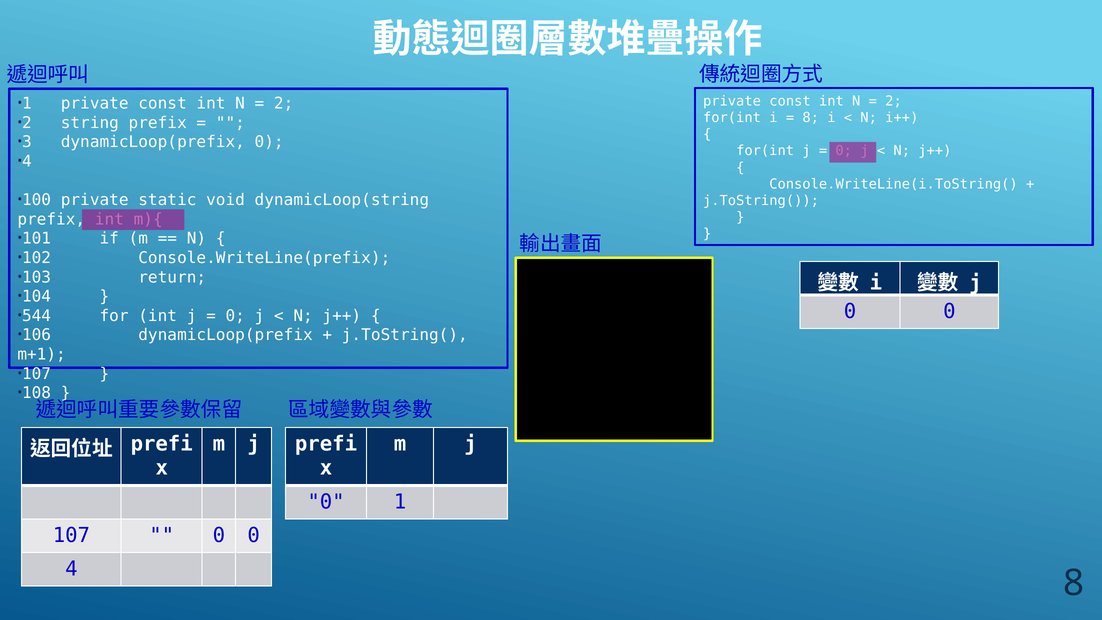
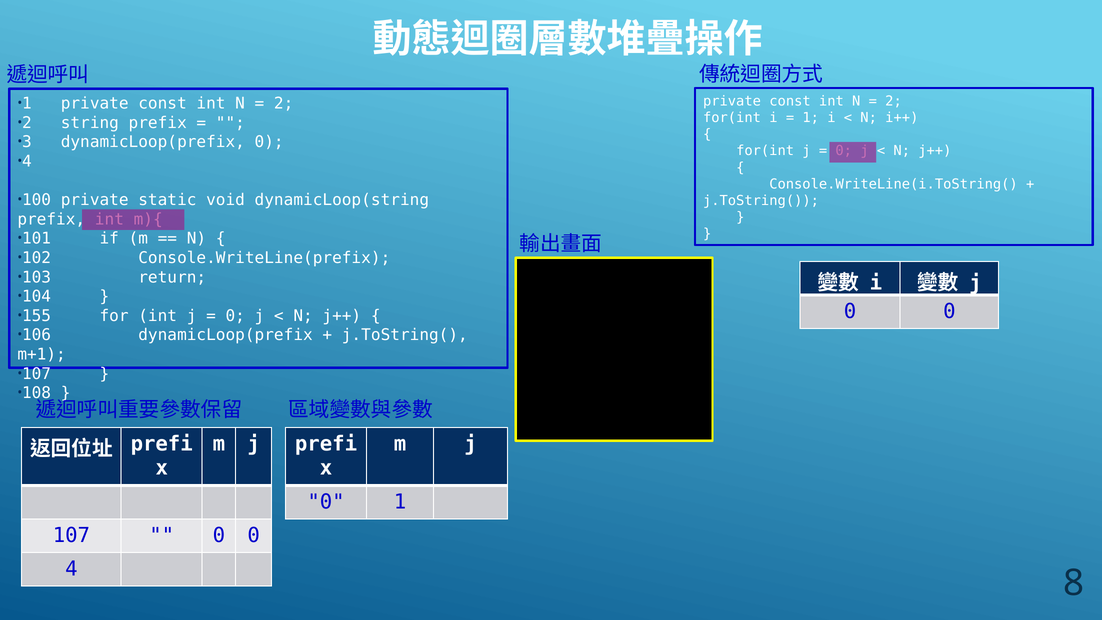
8 at (811, 118): 8 -> 1
544: 544 -> 155
